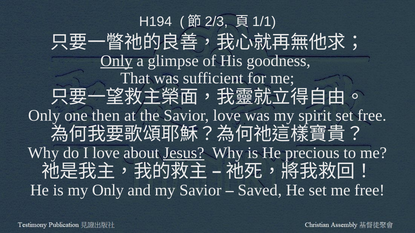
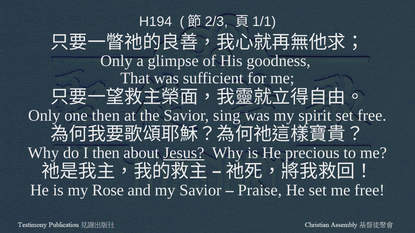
Only at (116, 61) underline: present -> none
Savior love: love -> sing
I love: love -> then
my Only: Only -> Rose
Saved: Saved -> Praise
